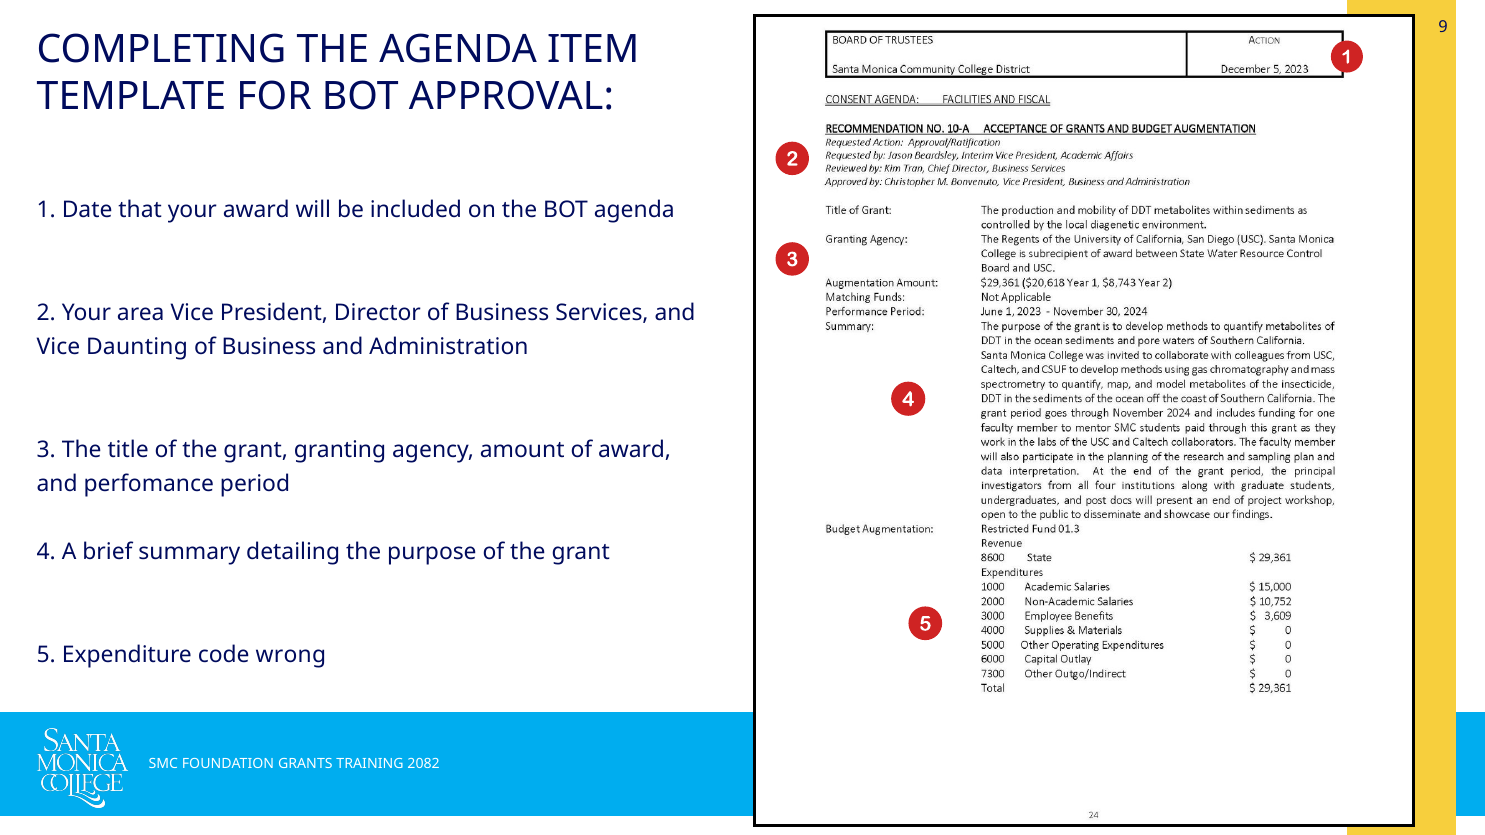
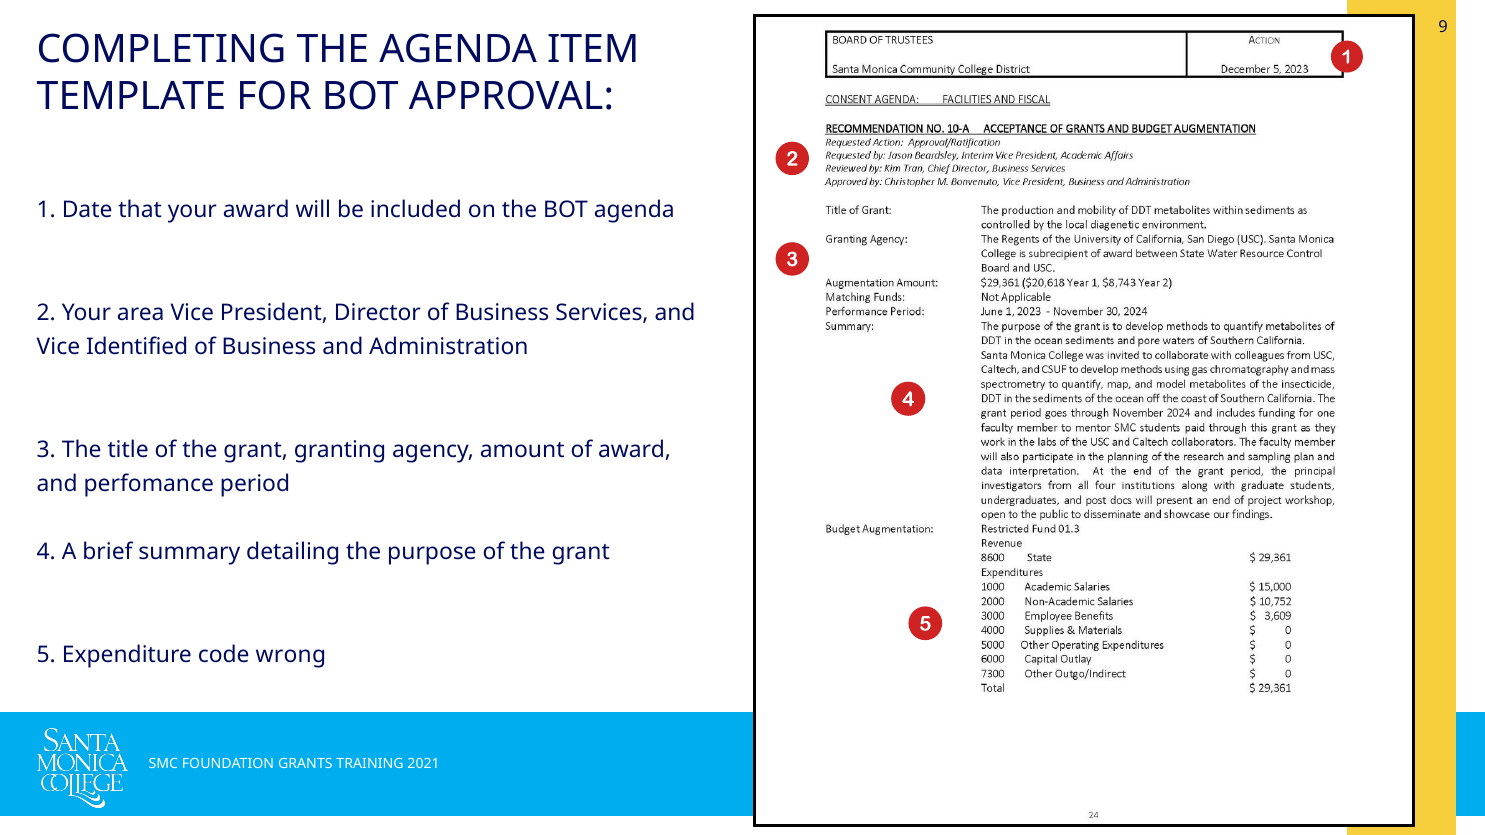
Daunting: Daunting -> Identified
2082: 2082 -> 2021
